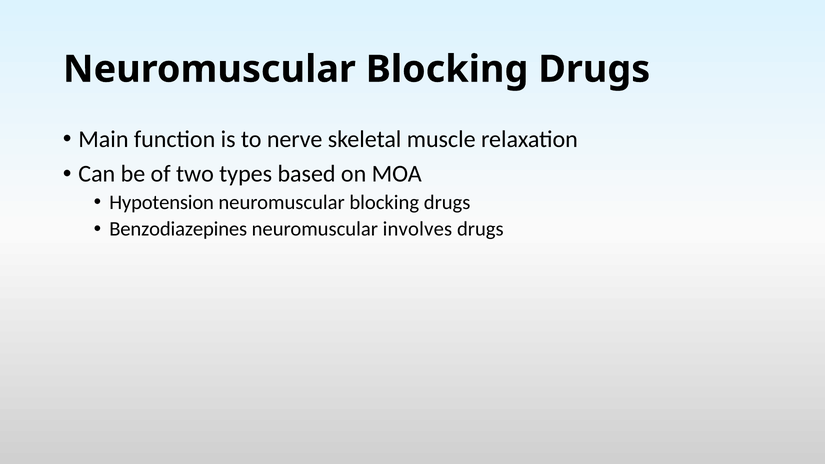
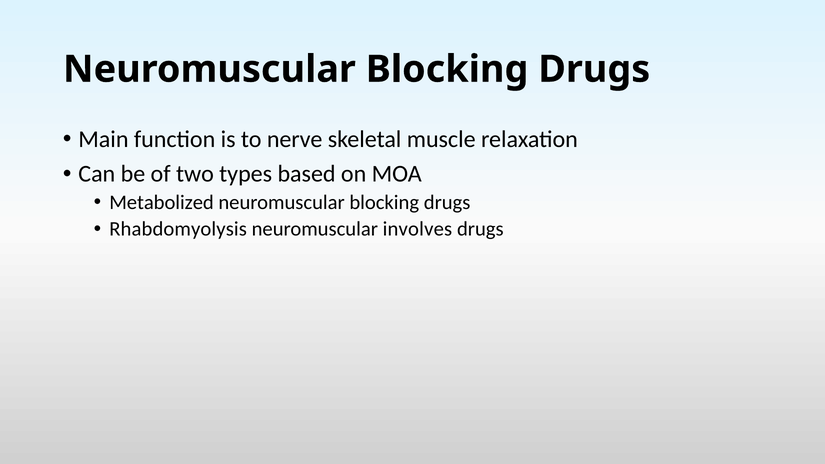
Hypotension: Hypotension -> Metabolized
Benzodiazepines: Benzodiazepines -> Rhabdomyolysis
